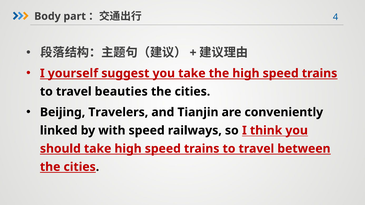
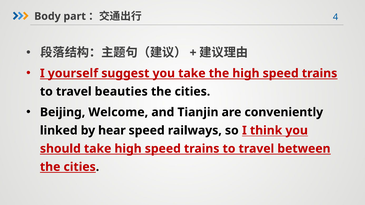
Travelers: Travelers -> Welcome
with: with -> hear
